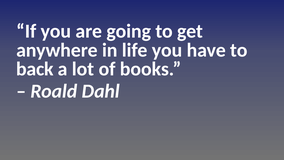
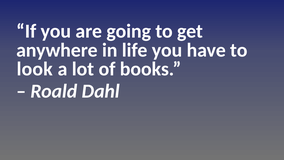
back: back -> look
